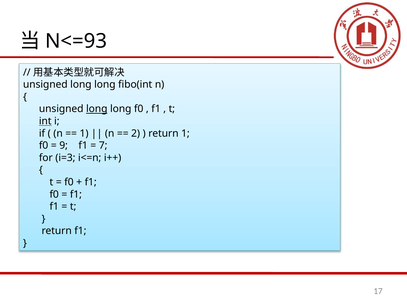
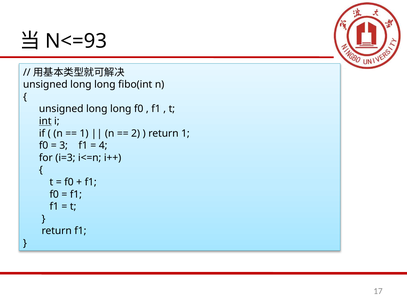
long at (97, 109) underline: present -> none
9: 9 -> 3
7: 7 -> 4
